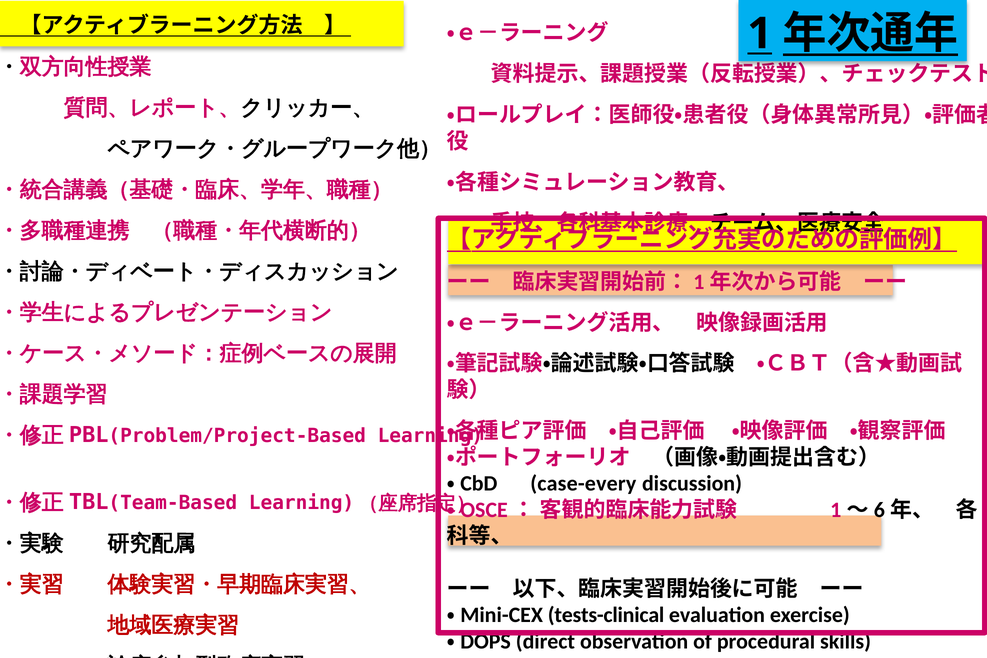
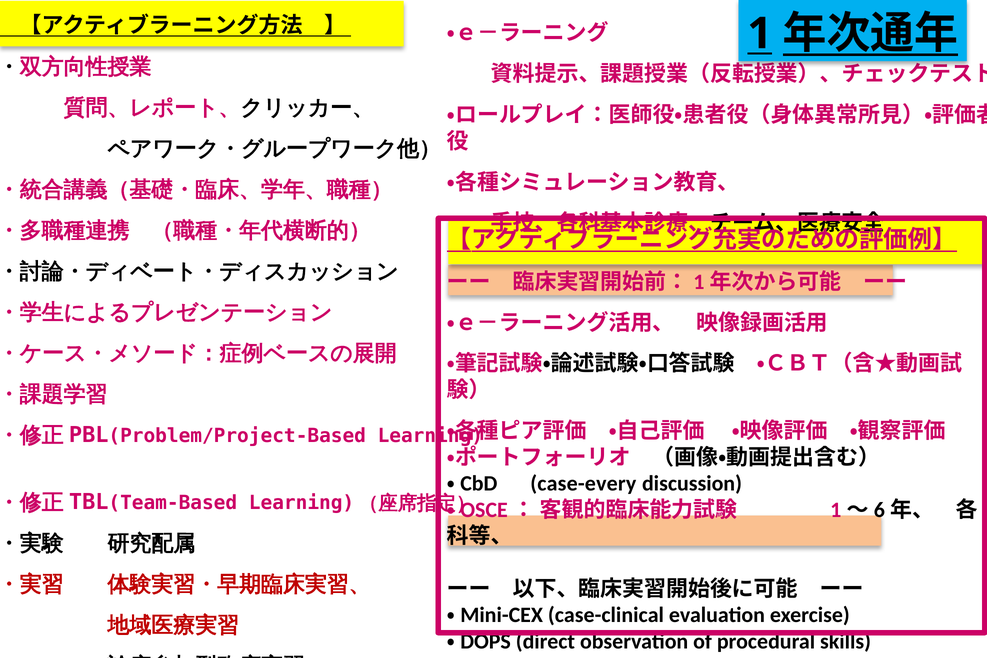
tests-clinical: tests-clinical -> case-clinical
